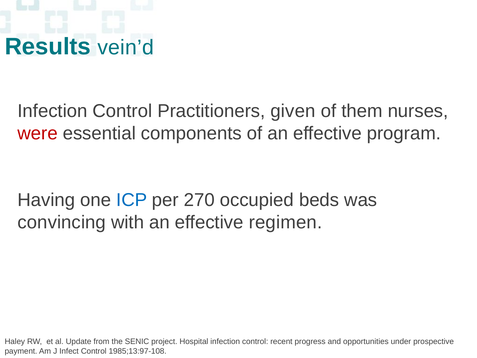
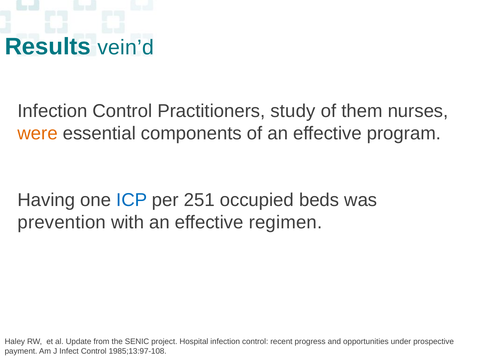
given: given -> study
were colour: red -> orange
270: 270 -> 251
convincing: convincing -> prevention
